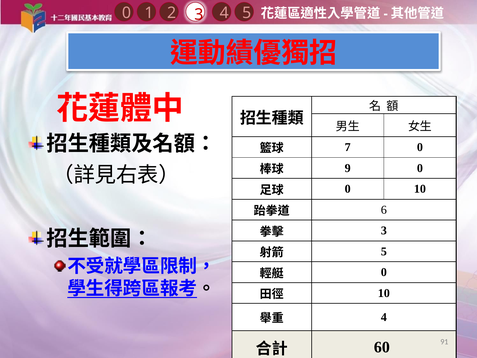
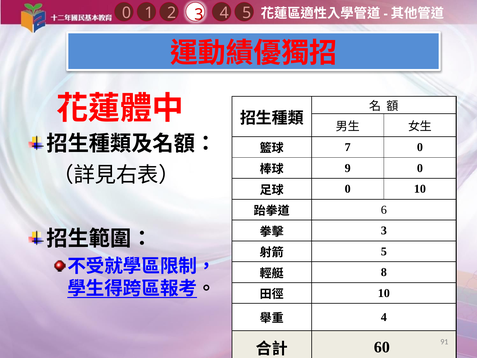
0 at (384, 272): 0 -> 8
